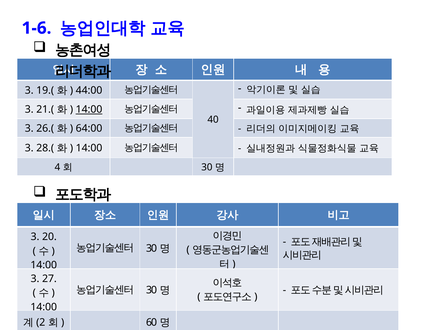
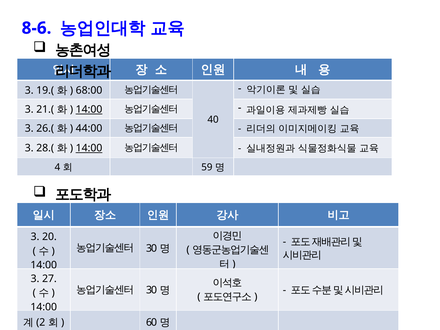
1-6: 1-6 -> 8-6
44:00: 44:00 -> 68:00
64:00: 64:00 -> 44:00
14:00 at (89, 148) underline: none -> present
30 at (207, 167): 30 -> 59
